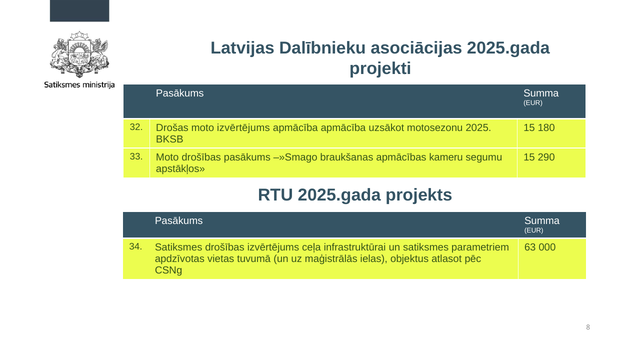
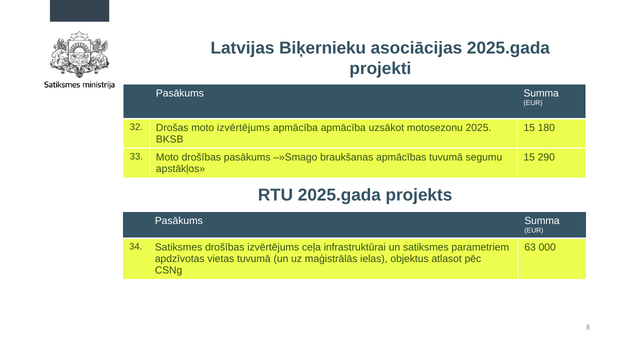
Dalībnieku: Dalībnieku -> Biķernieku
apmācības kameru: kameru -> tuvumā
